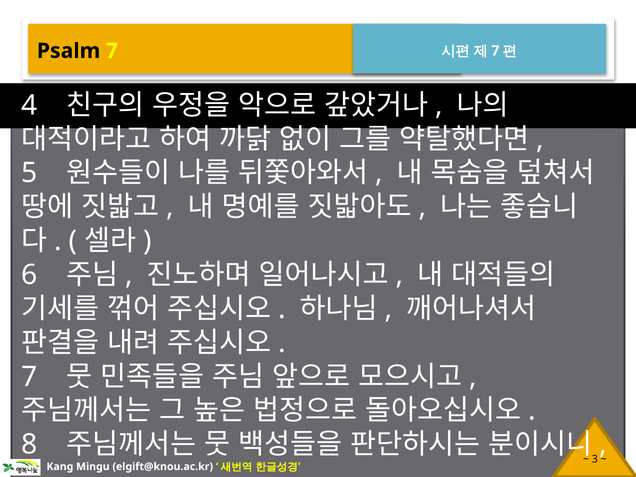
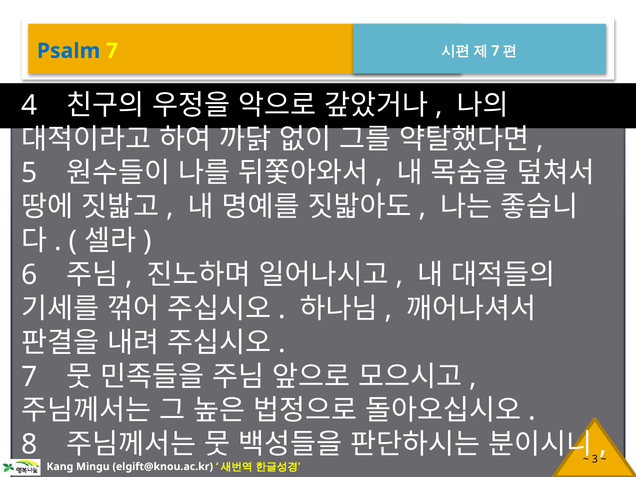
Psalm colour: black -> blue
